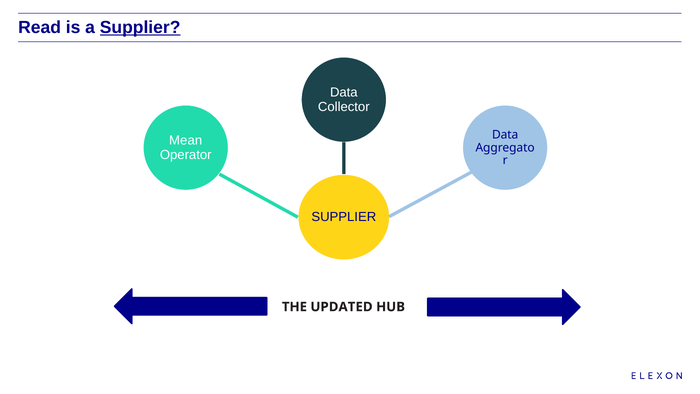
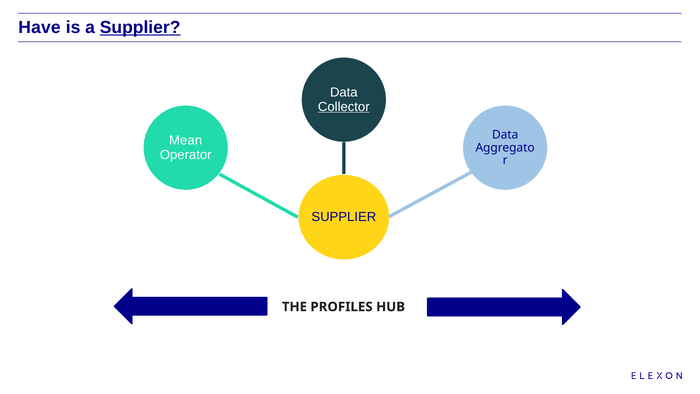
Read: Read -> Have
Collector underline: none -> present
UPDATED: UPDATED -> PROFILES
